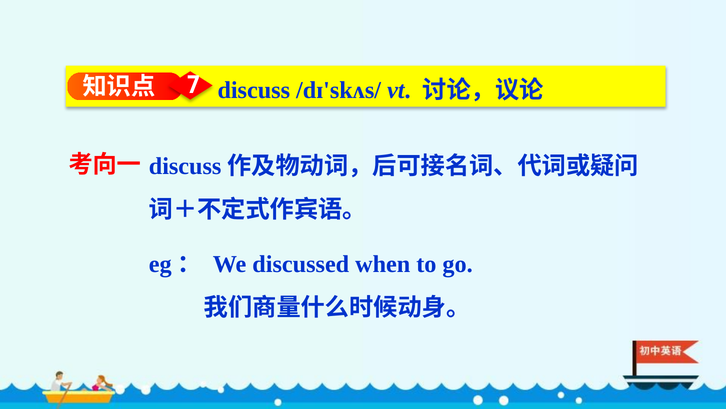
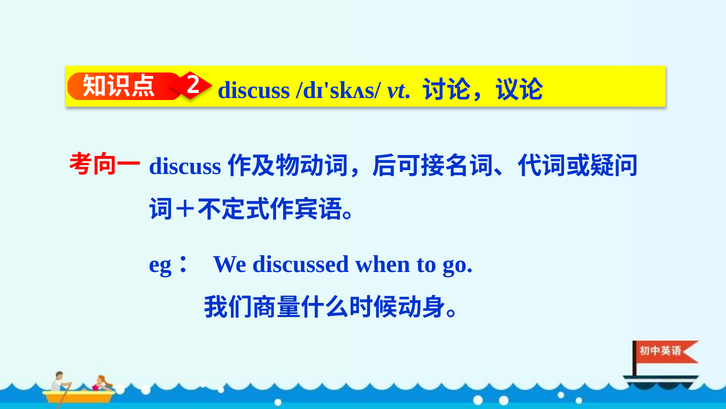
7: 7 -> 2
